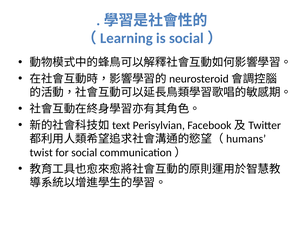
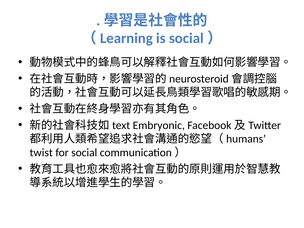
Perisylvian: Perisylvian -> Embryonic
